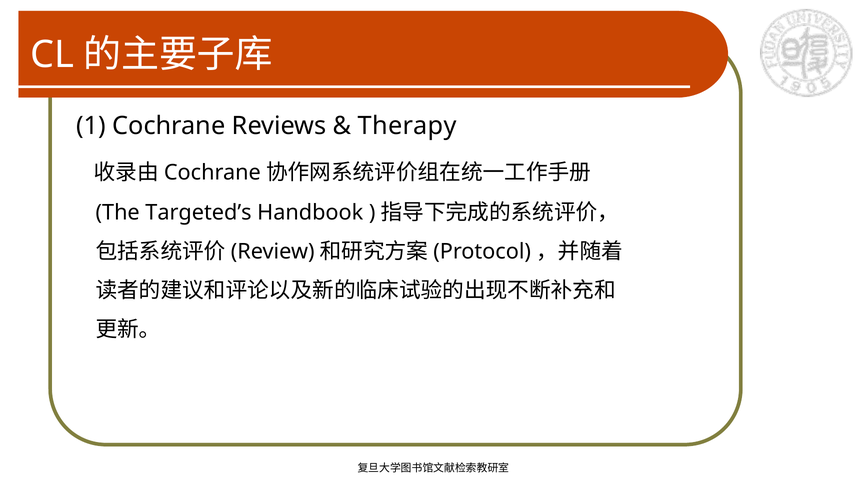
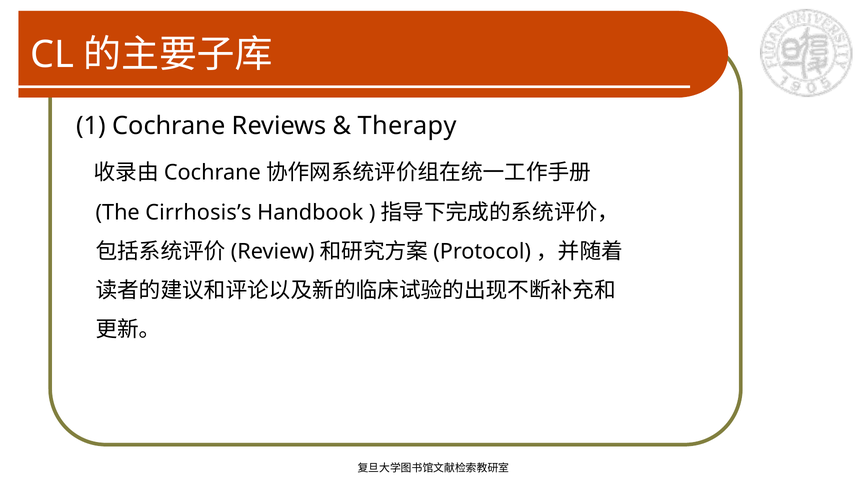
Targeted’s: Targeted’s -> Cirrhosis’s
